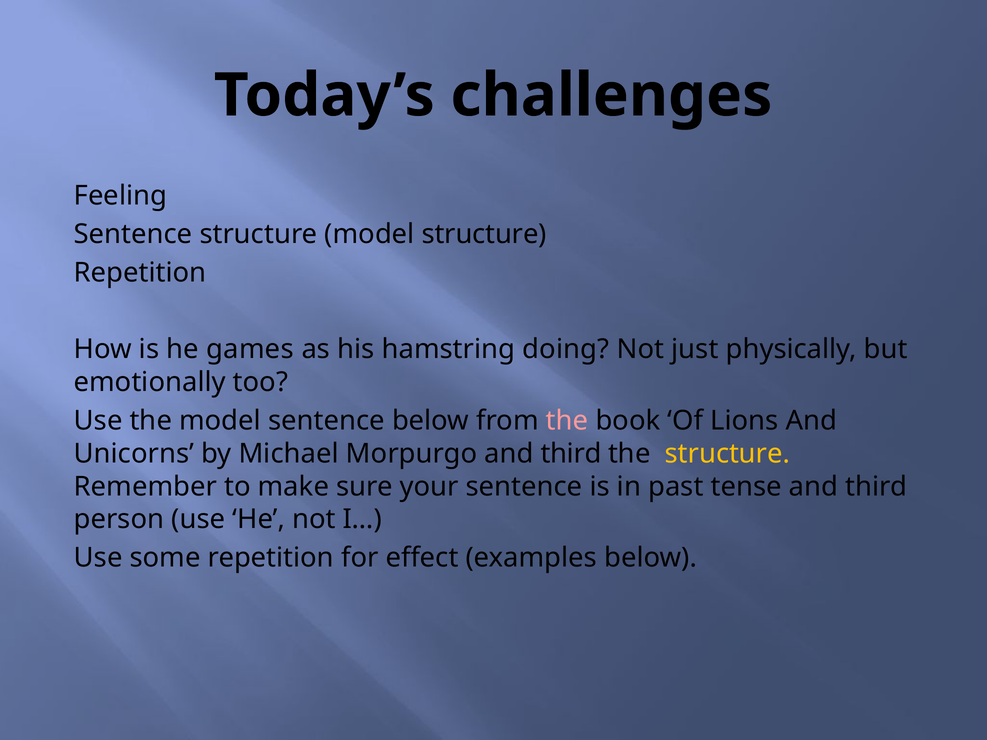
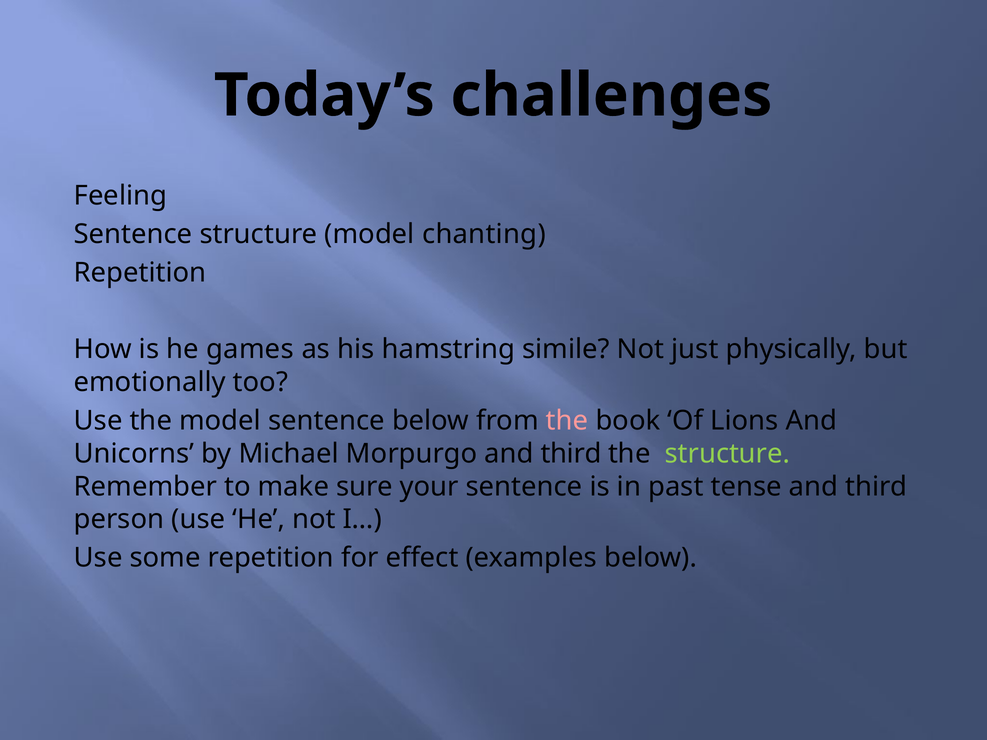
model structure: structure -> chanting
doing: doing -> simile
structure at (727, 454) colour: yellow -> light green
